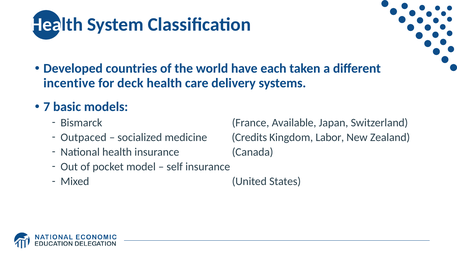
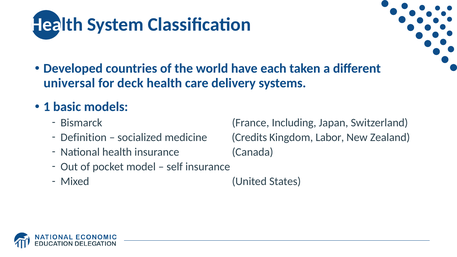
incentive: incentive -> universal
7: 7 -> 1
Available: Available -> Including
Outpaced: Outpaced -> Definition
